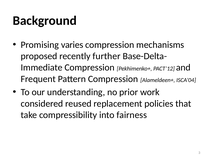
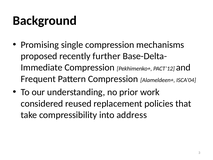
varies: varies -> single
fairness: fairness -> address
